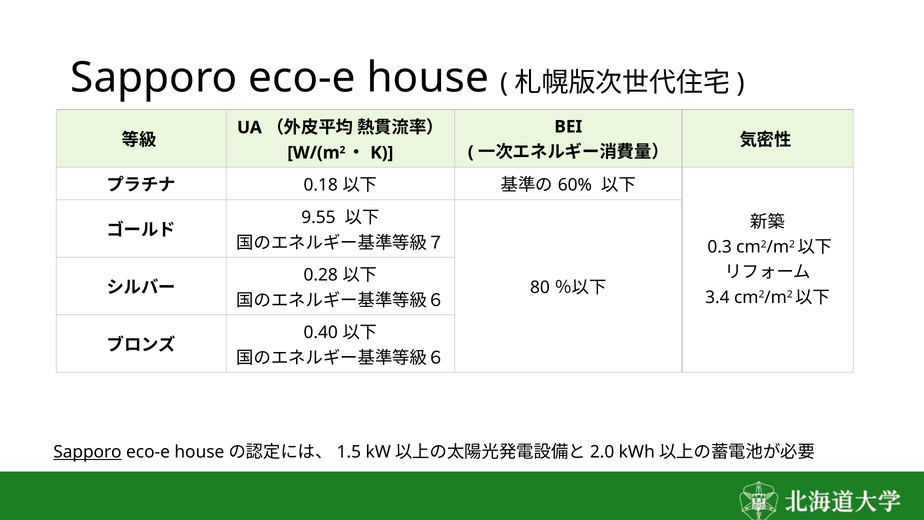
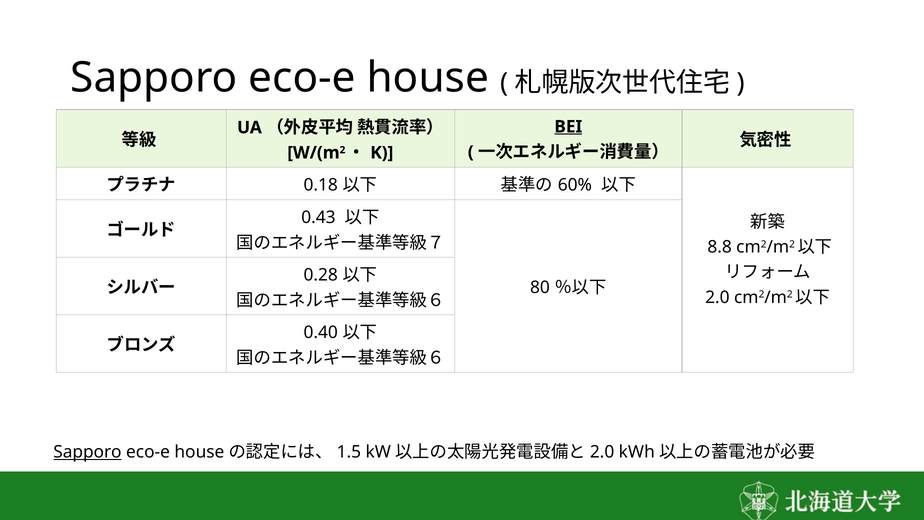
BEI underline: none -> present
9.55: 9.55 -> 0.43
0.3: 0.3 -> 8.8
3.4: 3.4 -> 2.0
